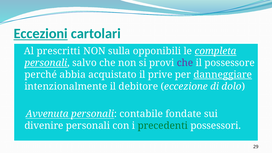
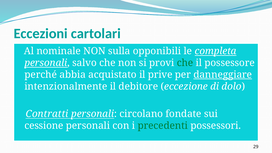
Eccezioni underline: present -> none
prescritti: prescritti -> nominale
che at (185, 63) colour: purple -> green
Avvenuta: Avvenuta -> Contratti
contabile: contabile -> circolano
divenire: divenire -> cessione
